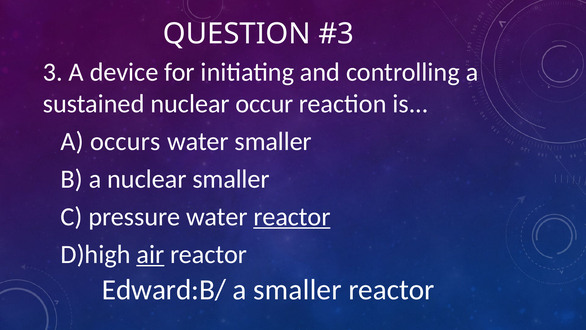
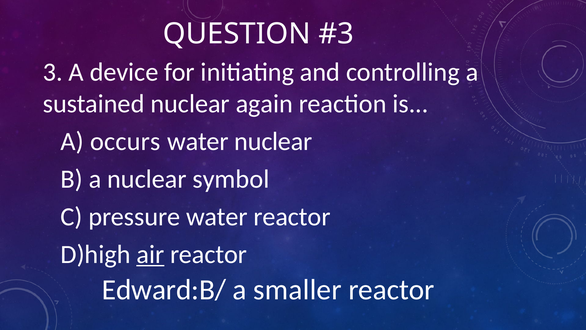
occur: occur -> again
water smaller: smaller -> nuclear
nuclear smaller: smaller -> symbol
reactor at (292, 216) underline: present -> none
